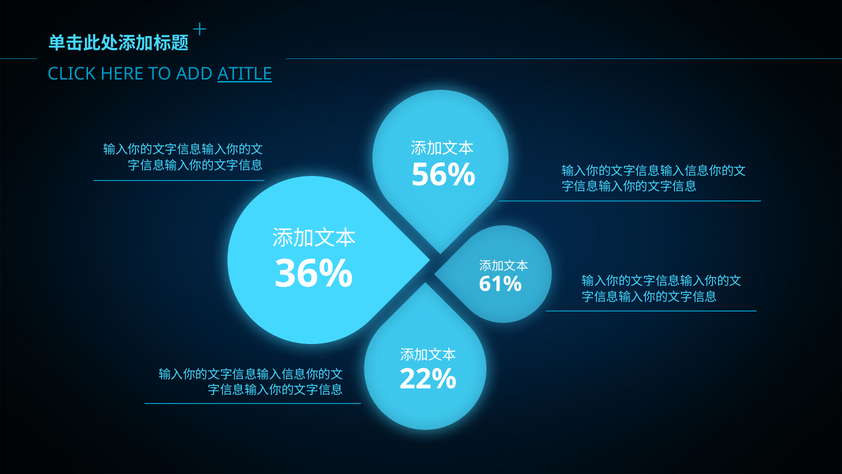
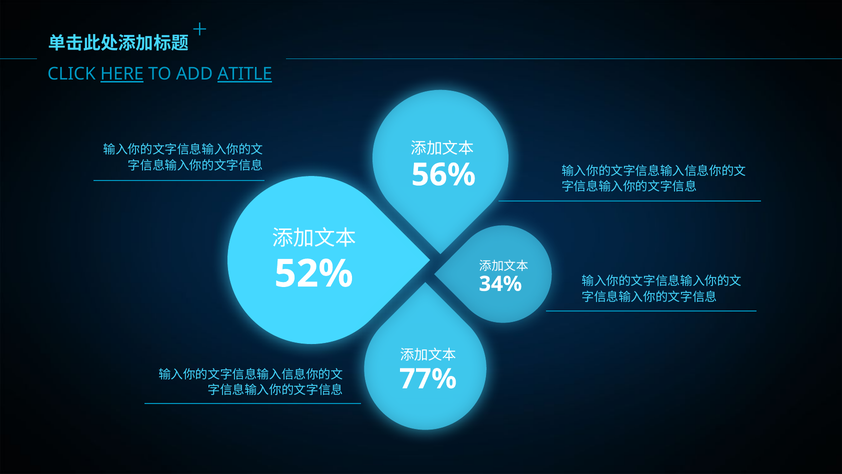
HERE underline: none -> present
36%: 36% -> 52%
61%: 61% -> 34%
22%: 22% -> 77%
